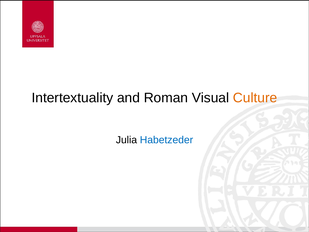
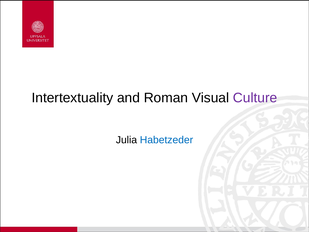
Culture colour: orange -> purple
